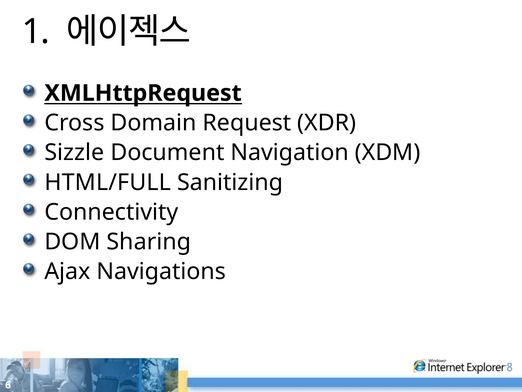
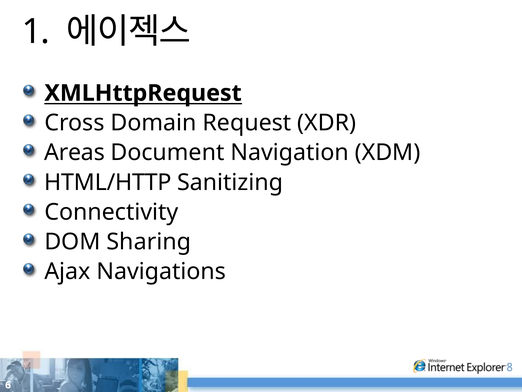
Sizzle: Sizzle -> Areas
HTML/FULL: HTML/FULL -> HTML/HTTP
